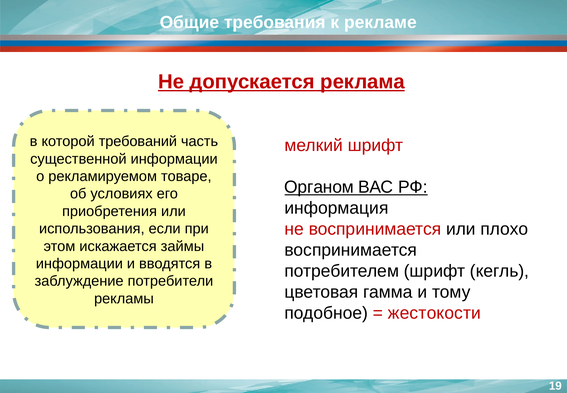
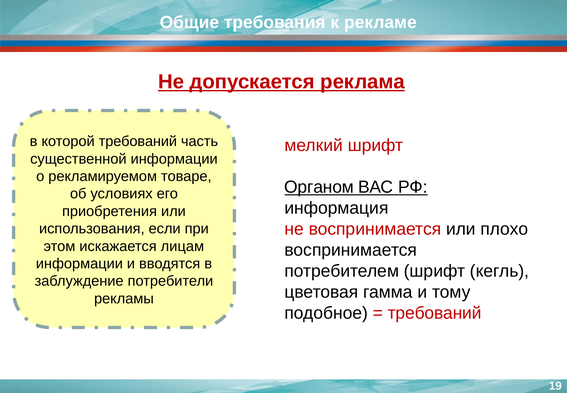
займы: займы -> лицам
жестокости at (434, 313): жестокости -> требований
